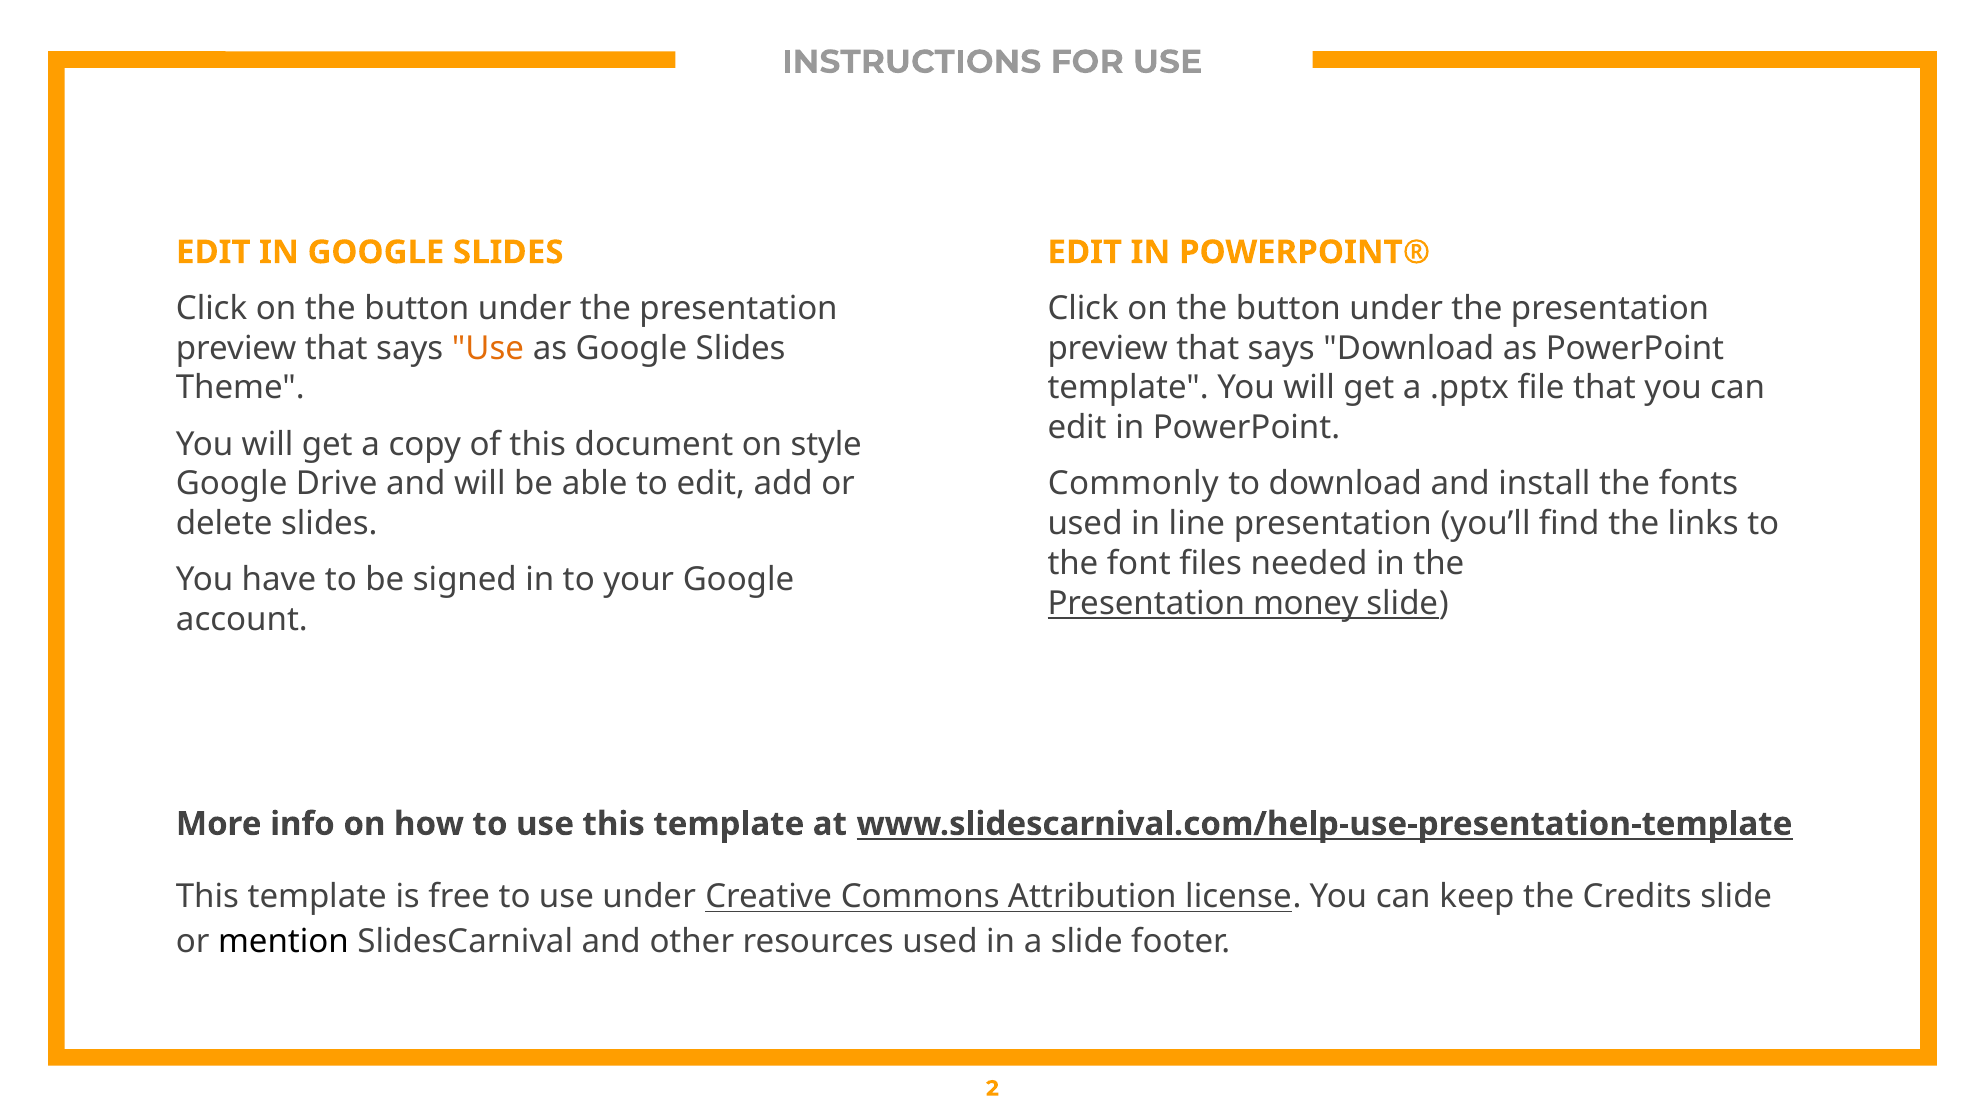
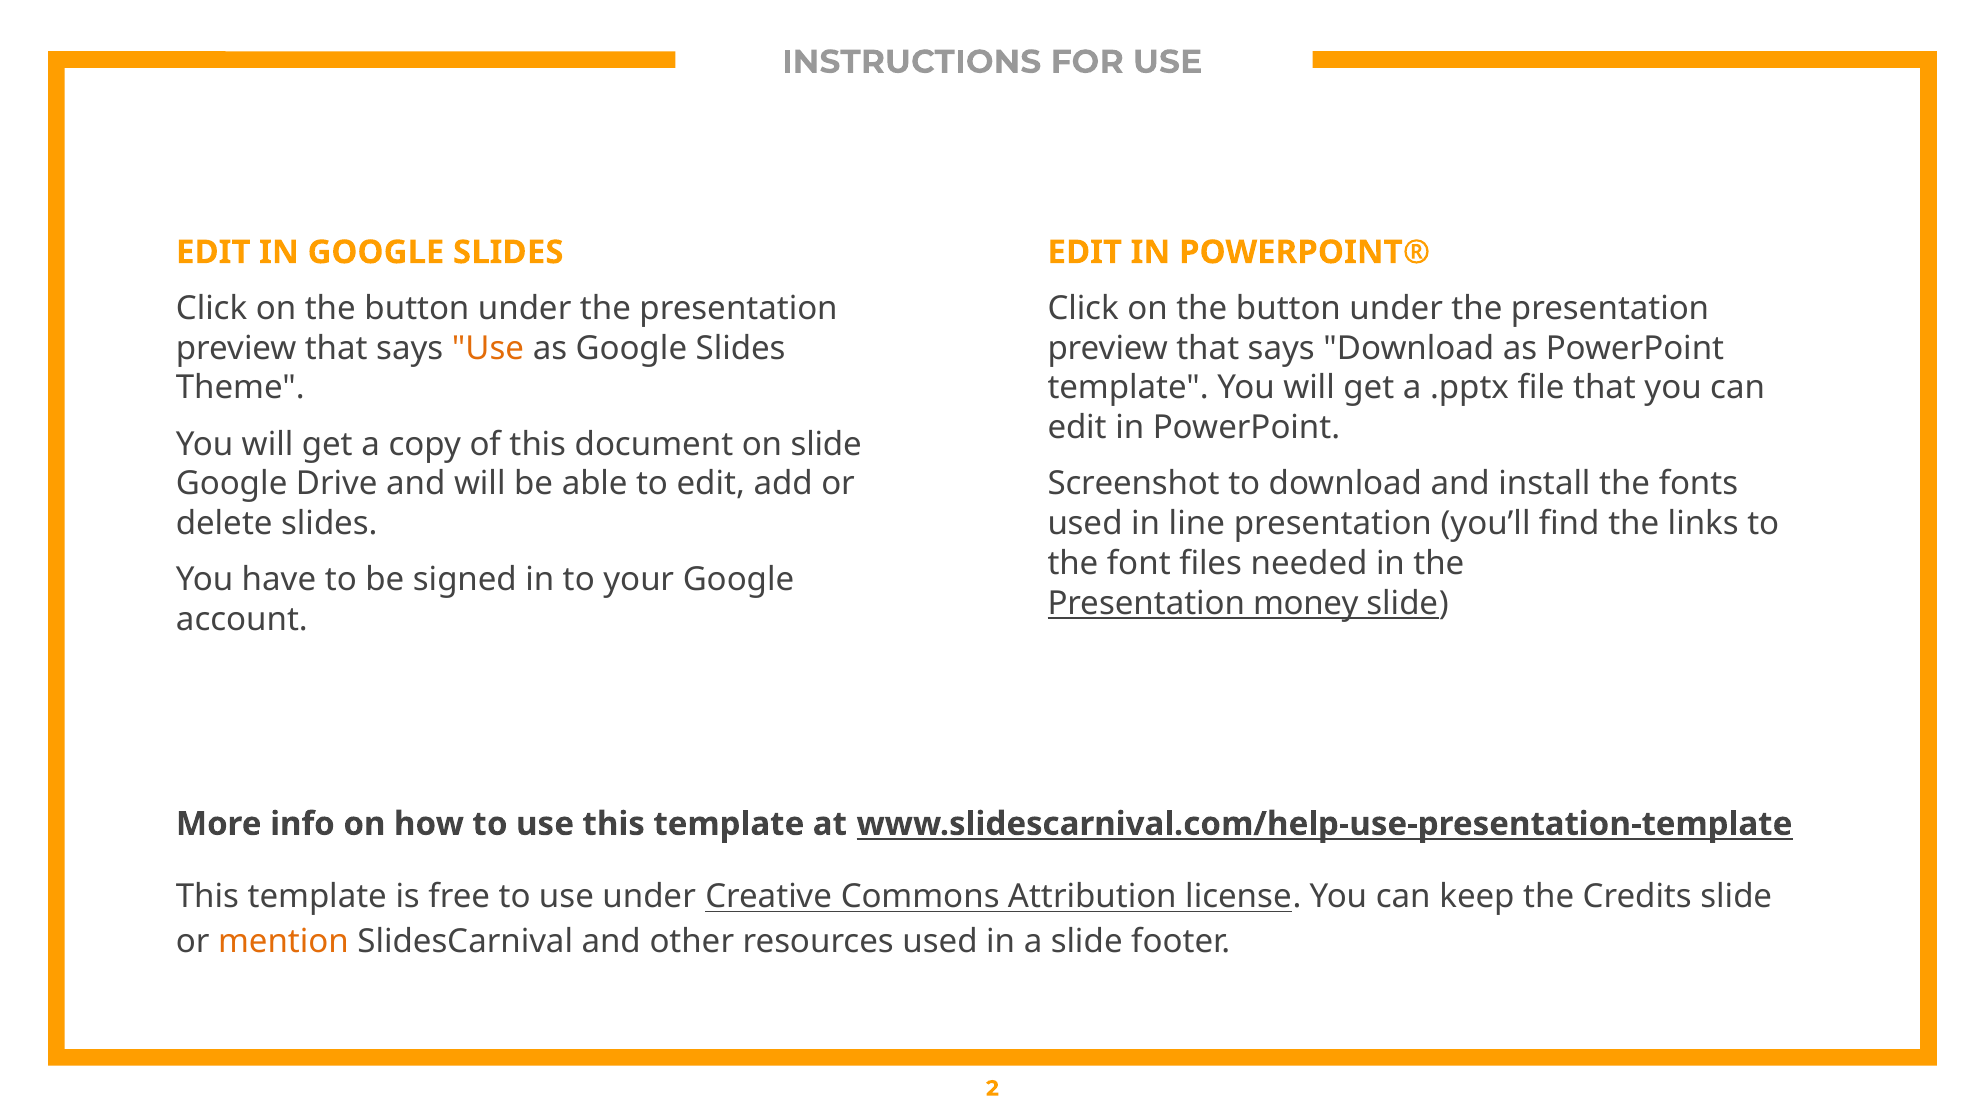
on style: style -> slide
Commonly: Commonly -> Screenshot
mention colour: black -> orange
